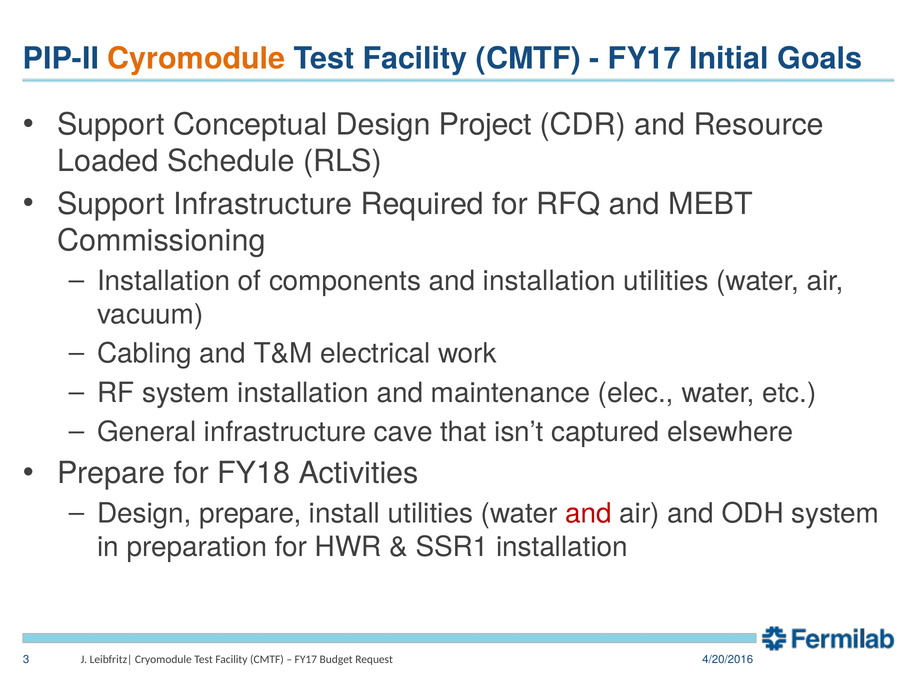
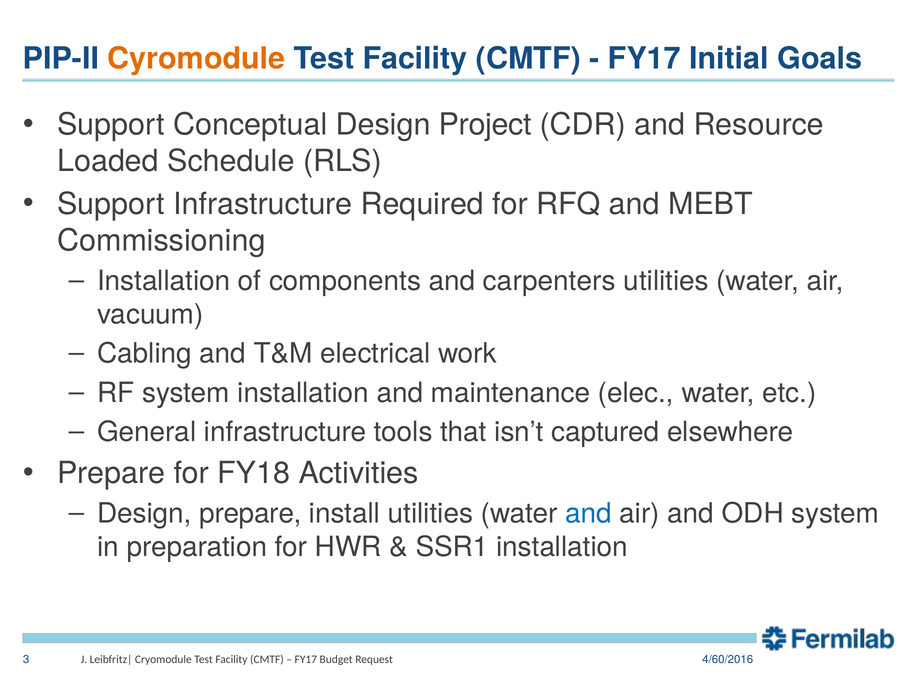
and installation: installation -> carpenters
cave: cave -> tools
and at (588, 514) colour: red -> blue
4/20/2016: 4/20/2016 -> 4/60/2016
